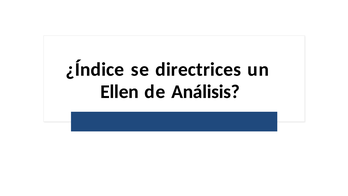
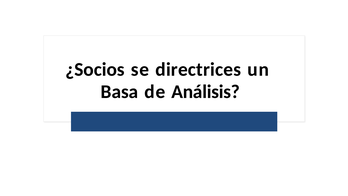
¿Índice: ¿Índice -> ¿Socios
Ellen: Ellen -> Basa
